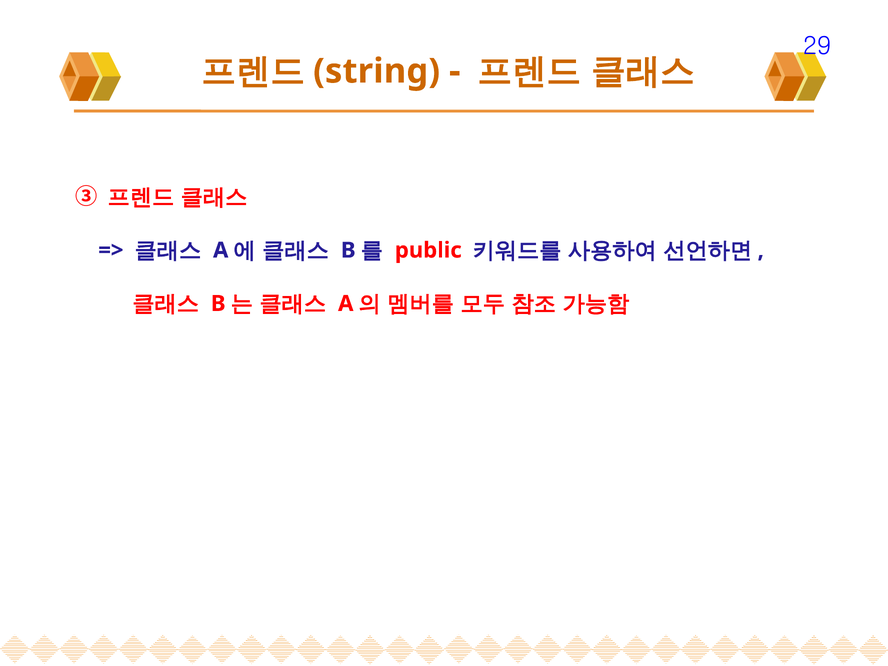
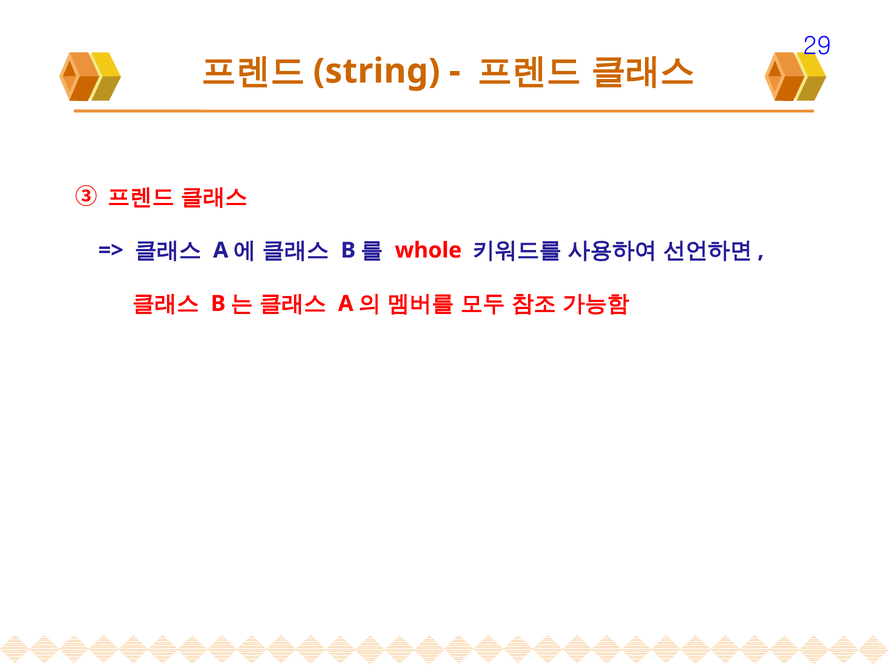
public: public -> whole
